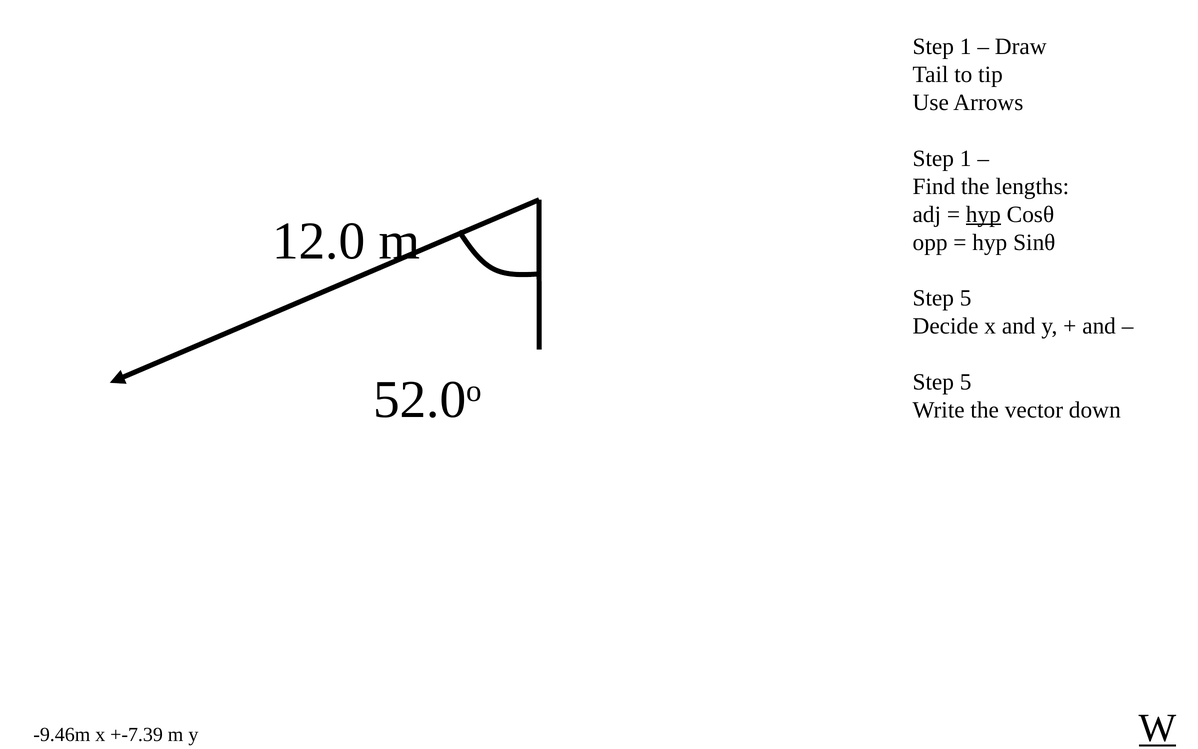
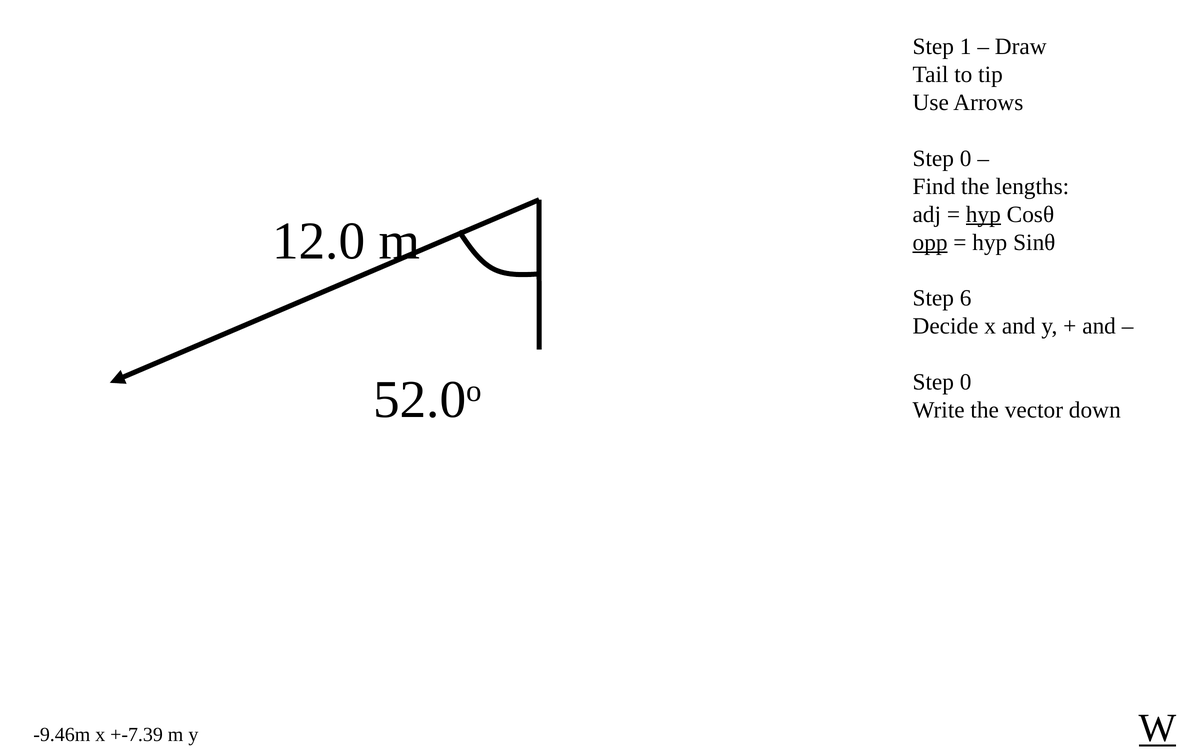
1 at (966, 158): 1 -> 0
opp underline: none -> present
5 at (966, 298): 5 -> 6
5 at (966, 382): 5 -> 0
